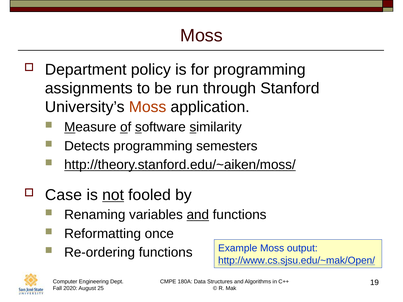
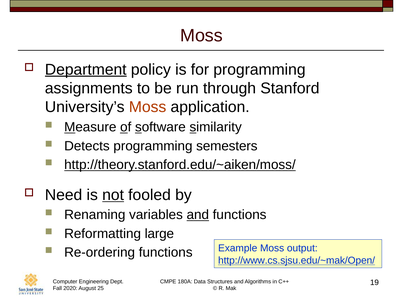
Department underline: none -> present
Case: Case -> Need
once: once -> large
